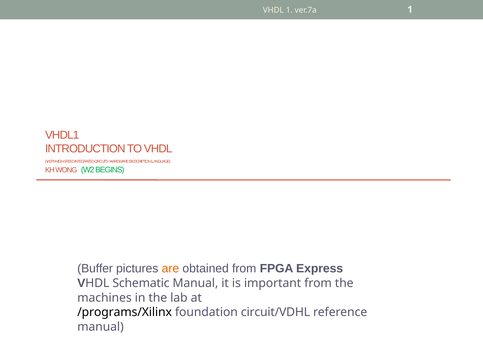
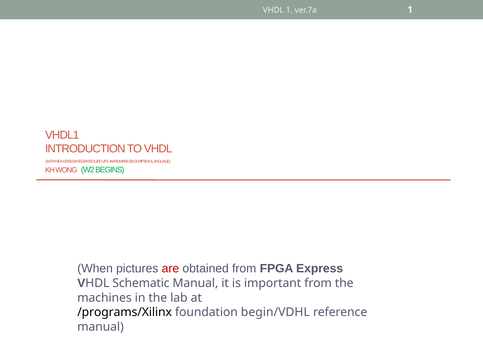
Buffer: Buffer -> When
are colour: orange -> red
circuit/VDHL: circuit/VDHL -> begin/VDHL
